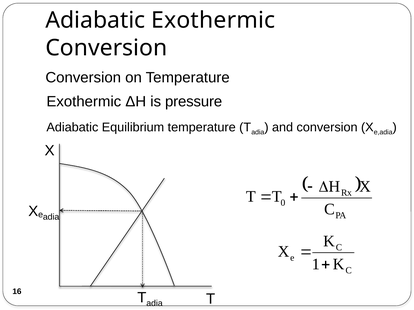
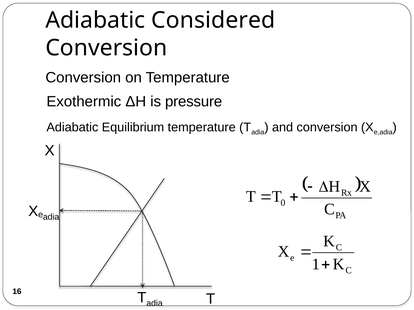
Adiabatic Exothermic: Exothermic -> Considered
